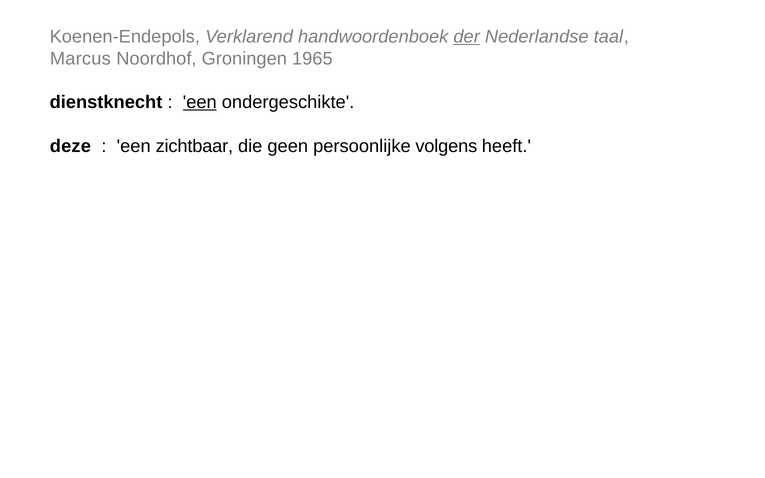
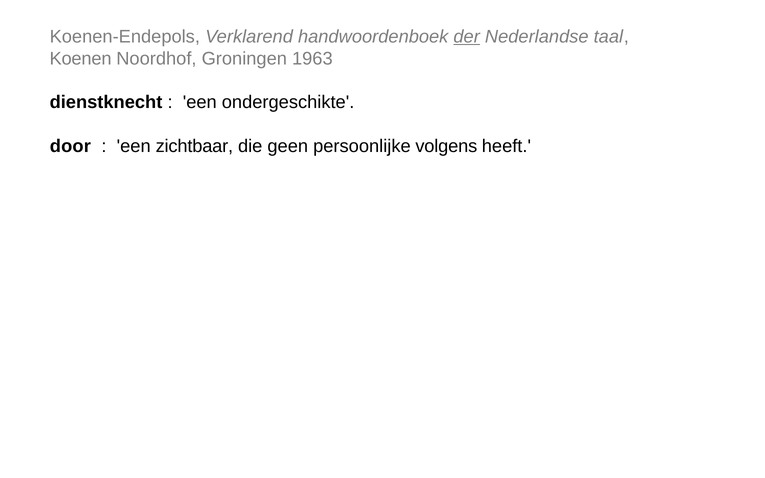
Marcus: Marcus -> Koenen
1965: 1965 -> 1963
een at (200, 102) underline: present -> none
deze: deze -> door
